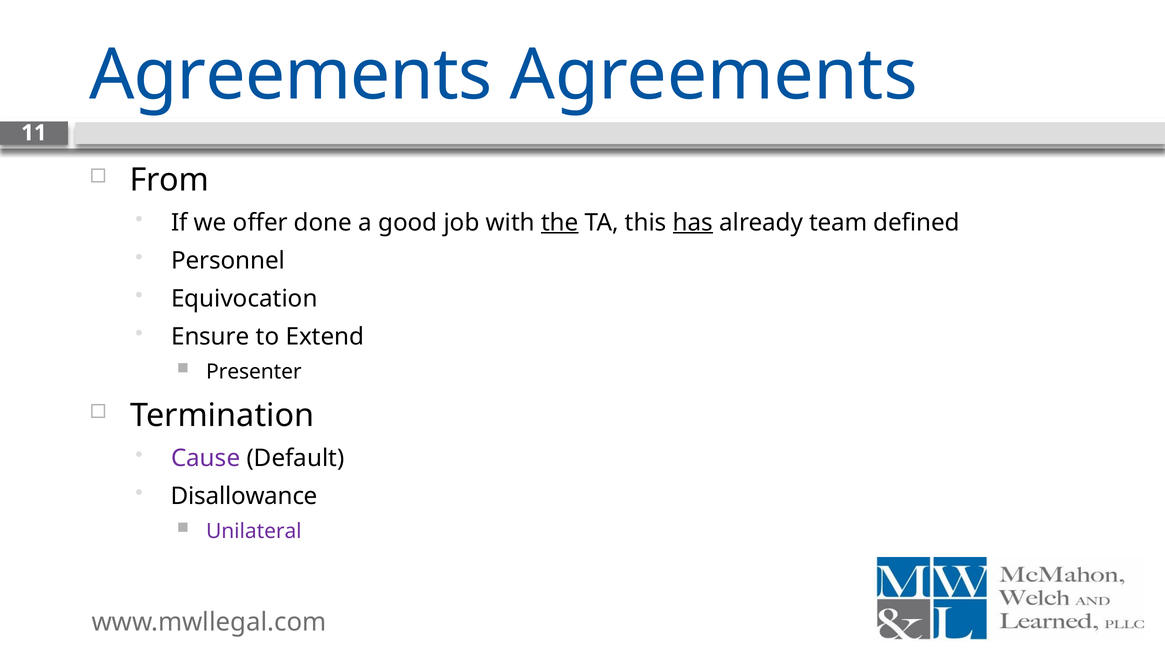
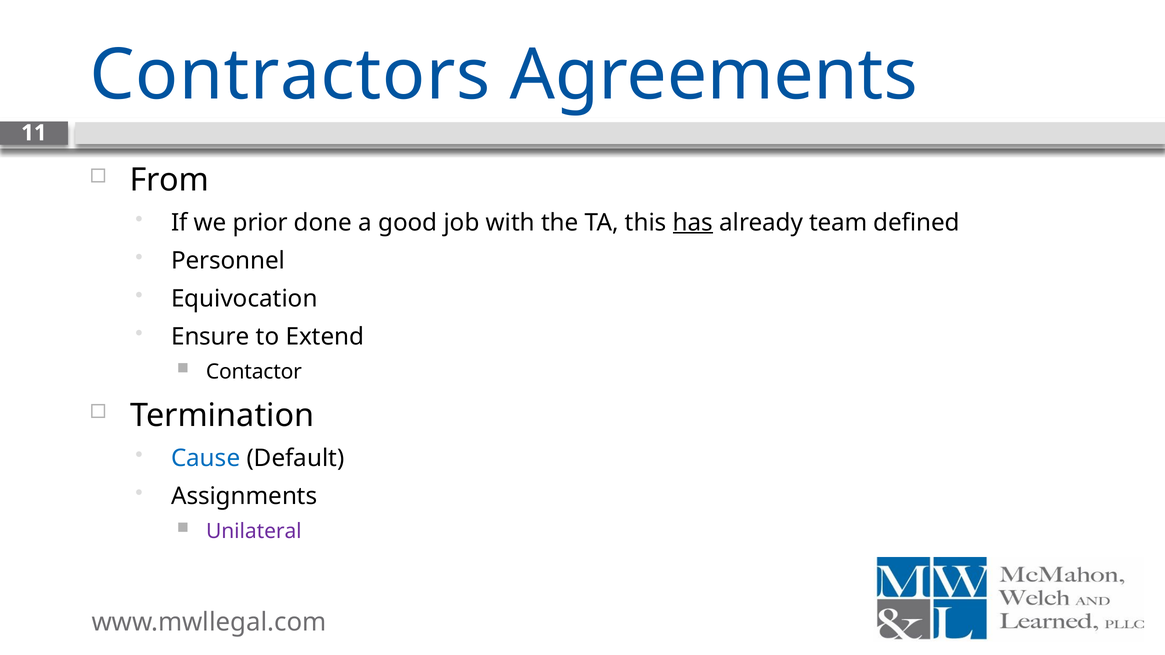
Agreements at (291, 75): Agreements -> Contractors
offer: offer -> prior
the underline: present -> none
Presenter: Presenter -> Contactor
Cause colour: purple -> blue
Disallowance: Disallowance -> Assignments
